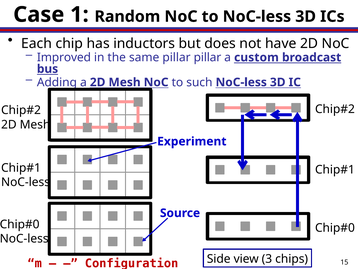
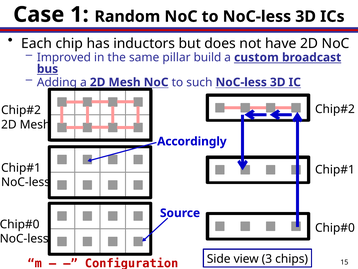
pillar pillar: pillar -> build
Experiment: Experiment -> Accordingly
